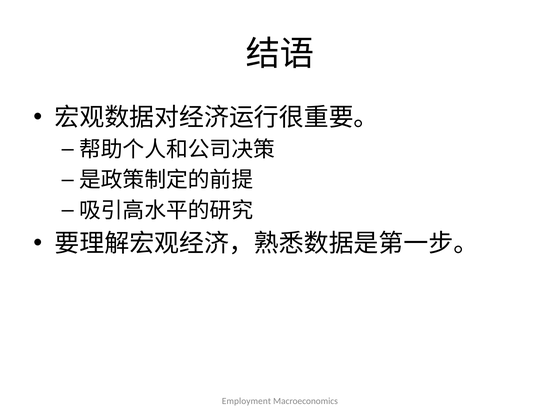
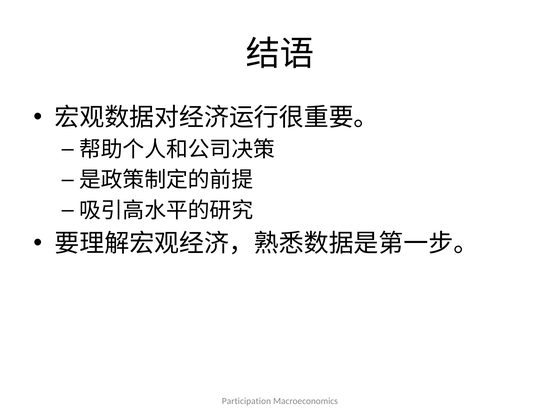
Employment: Employment -> Participation
